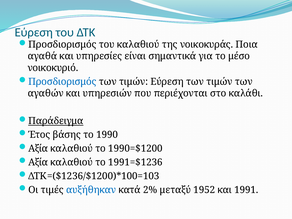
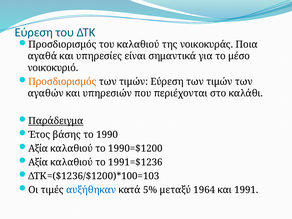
Προσδιορισμός at (62, 82) colour: blue -> orange
2%: 2% -> 5%
1952: 1952 -> 1964
